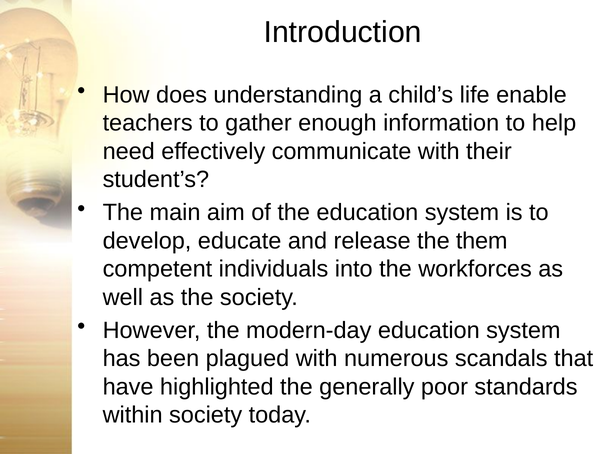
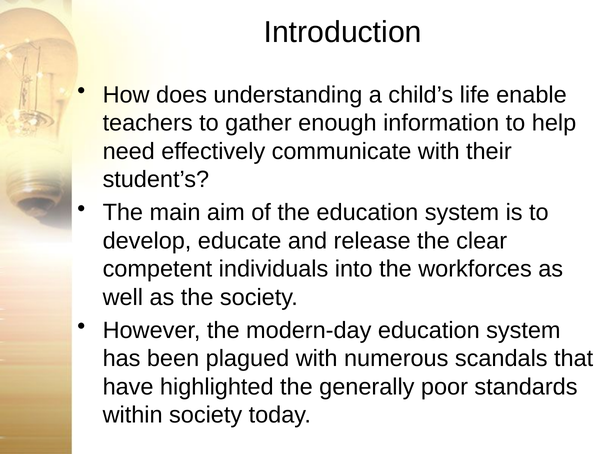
them: them -> clear
